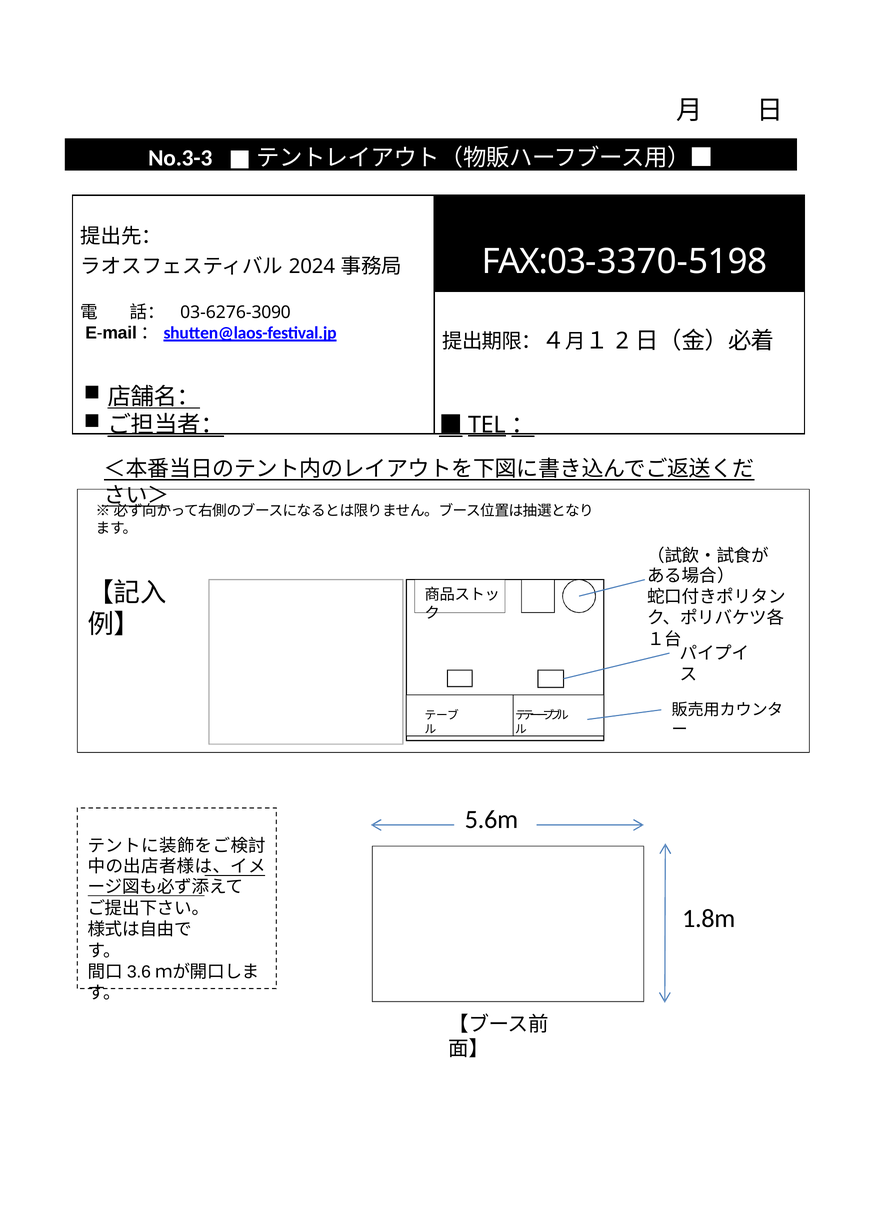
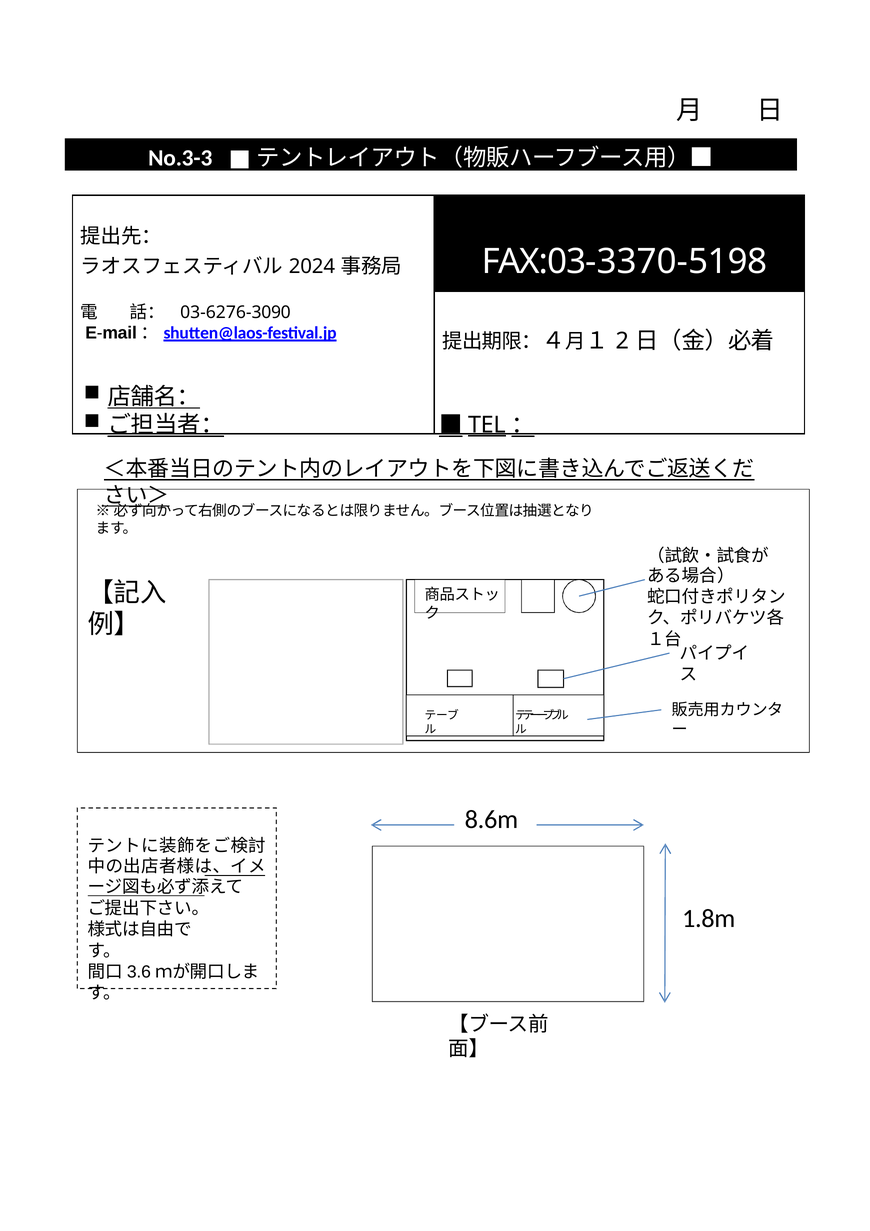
5.6m: 5.6m -> 8.6m
